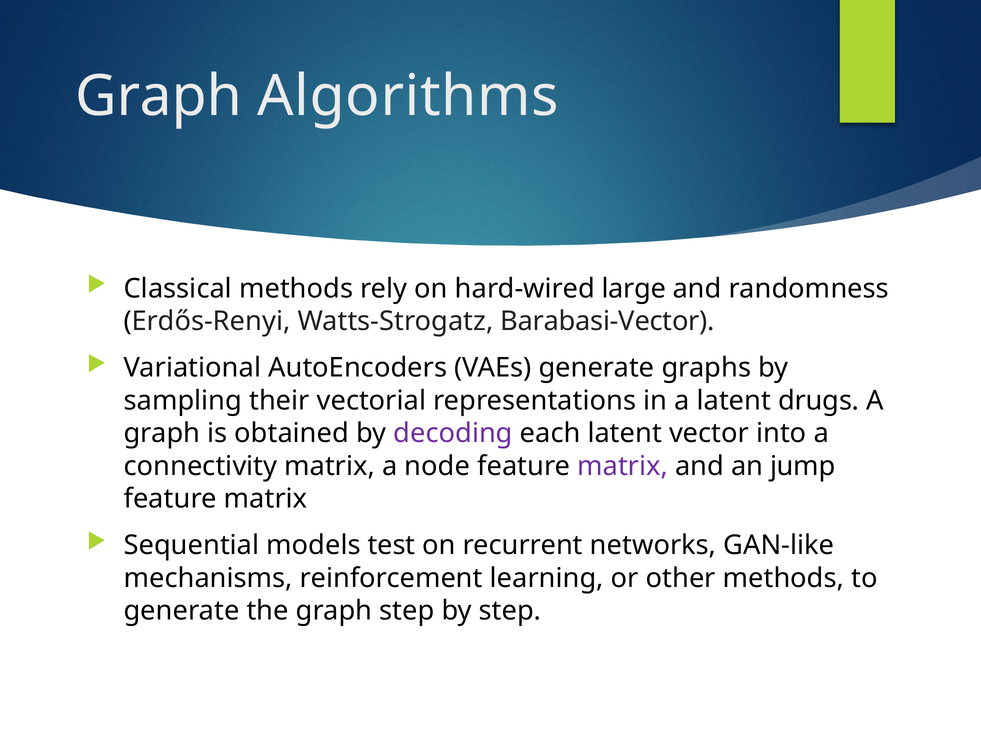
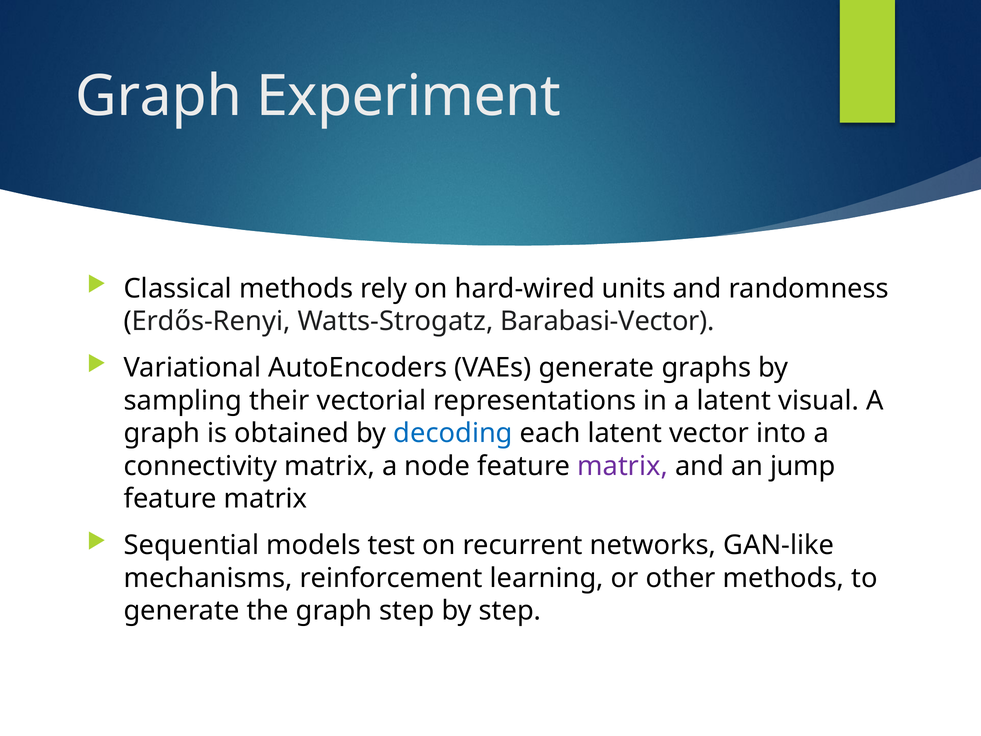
Algorithms: Algorithms -> Experiment
large: large -> units
drugs: drugs -> visual
decoding colour: purple -> blue
